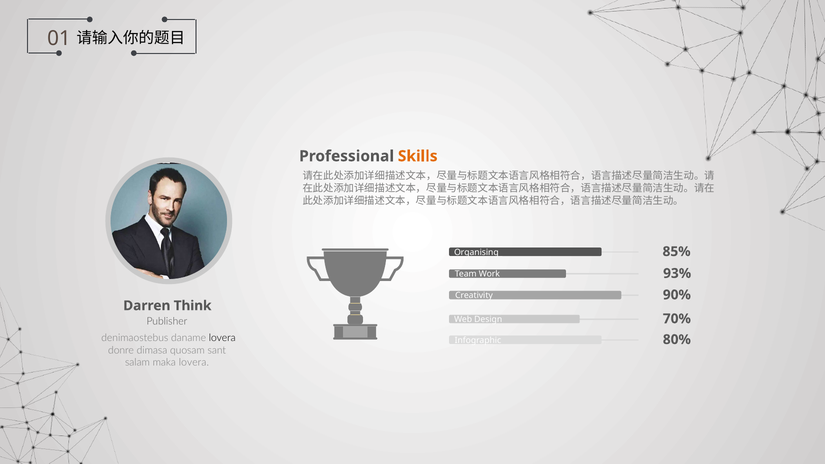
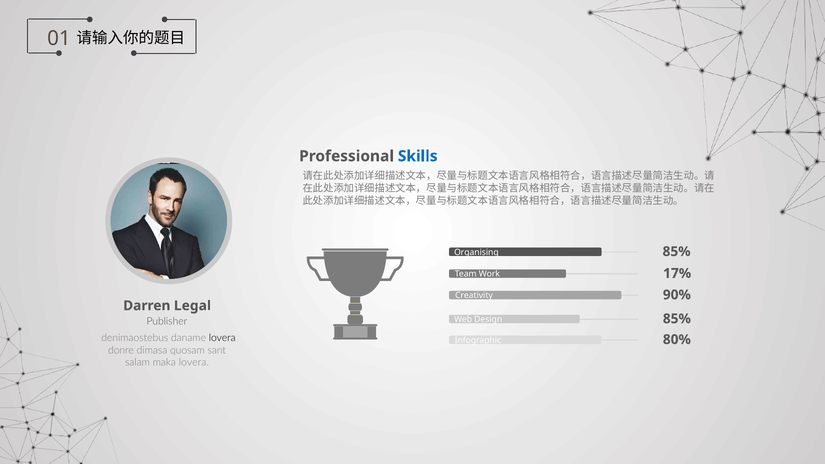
Skills colour: orange -> blue
93%: 93% -> 17%
Think: Think -> Legal
70% at (677, 319): 70% -> 85%
